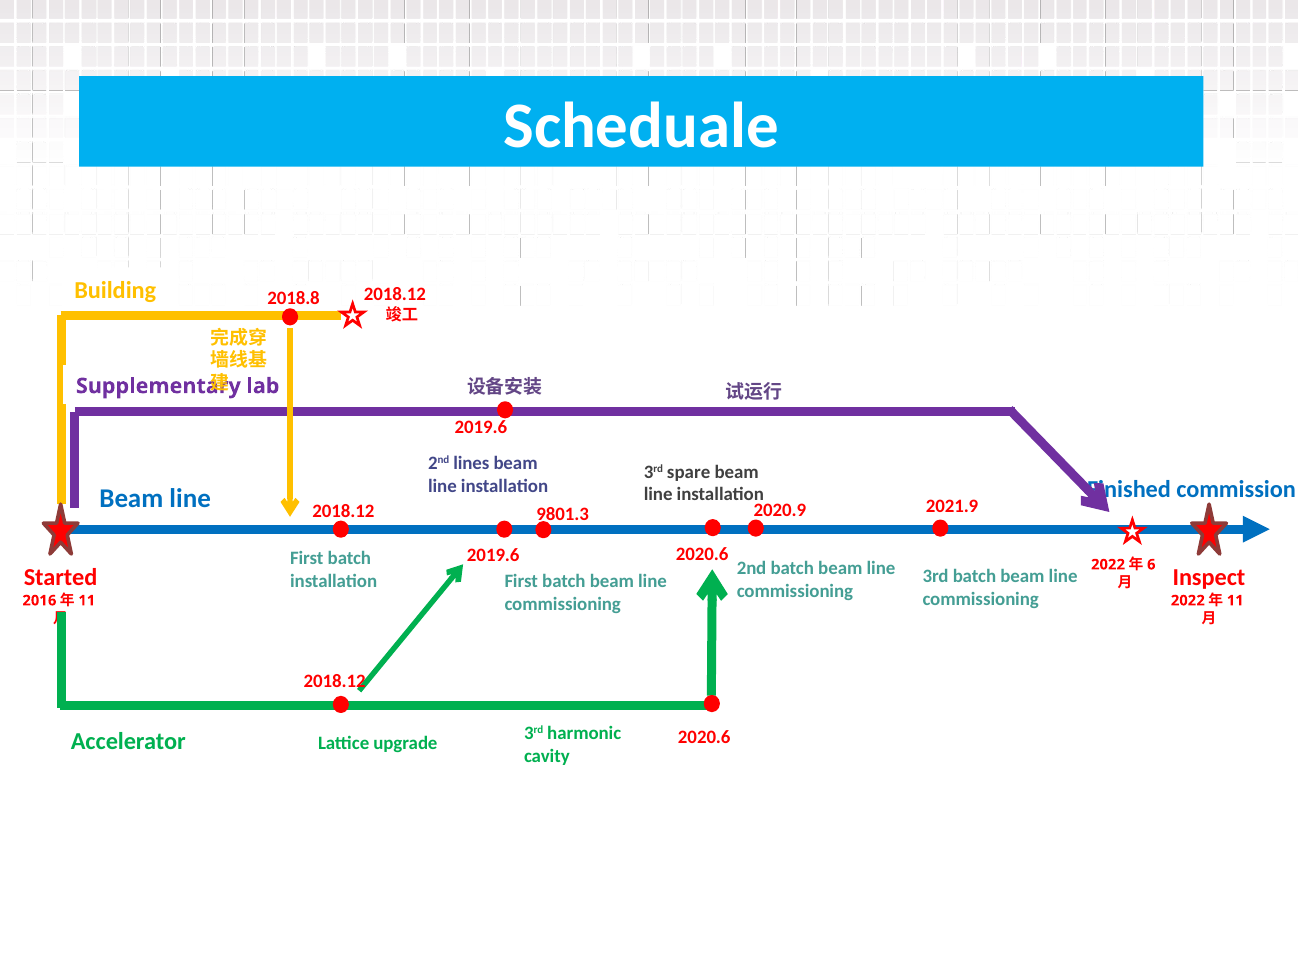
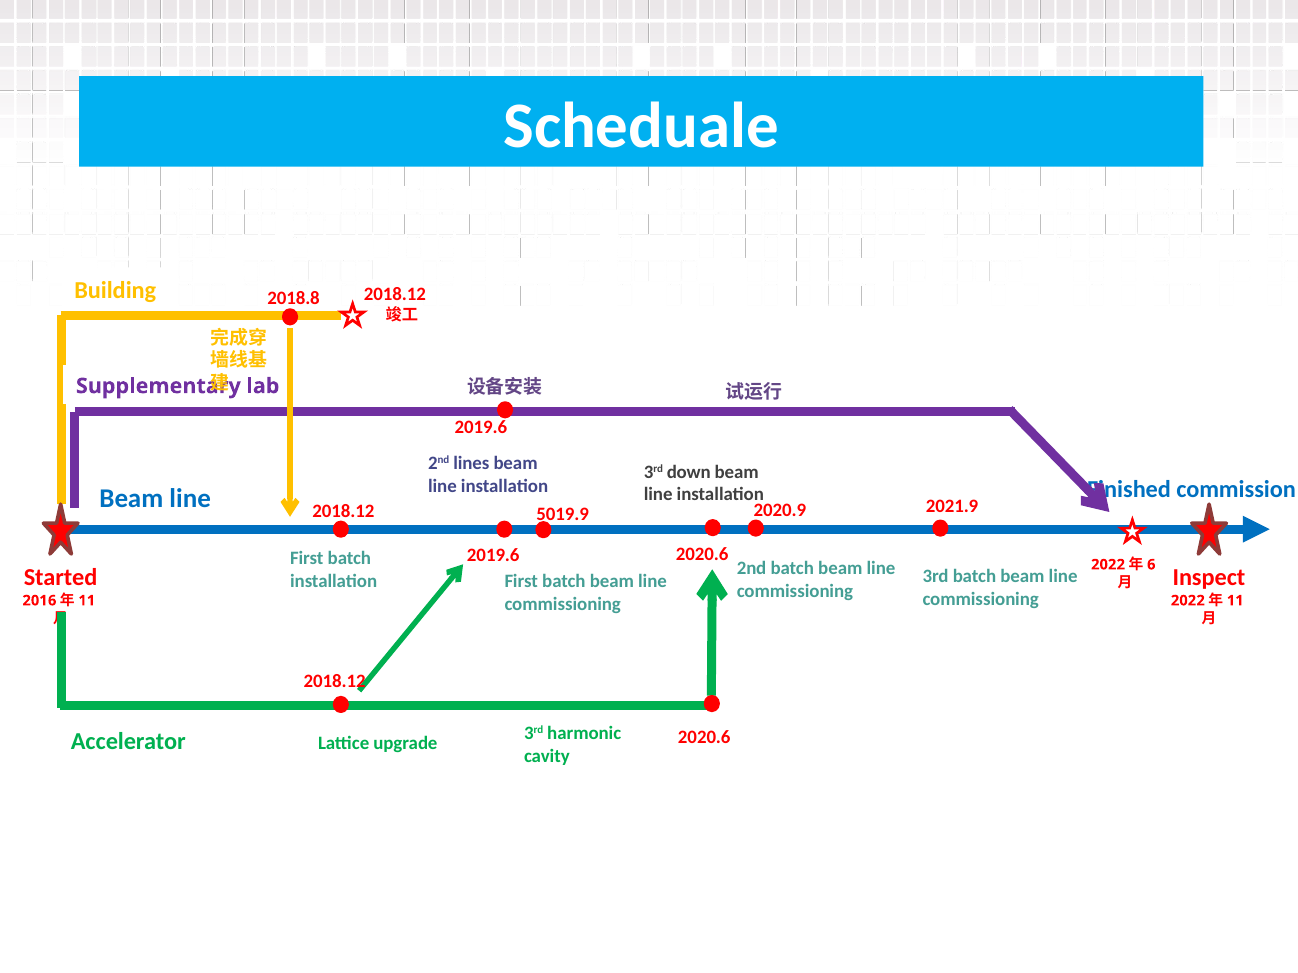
spare: spare -> down
9801.3: 9801.3 -> 5019.9
